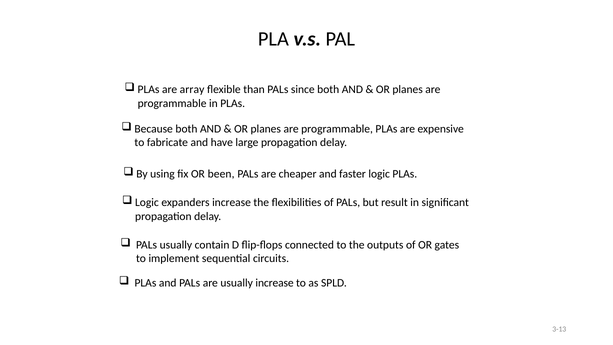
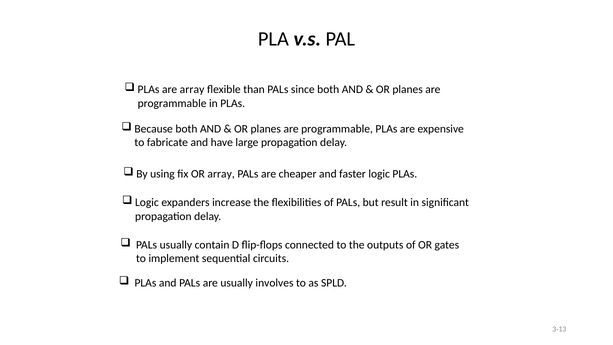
OR been: been -> array
usually increase: increase -> involves
